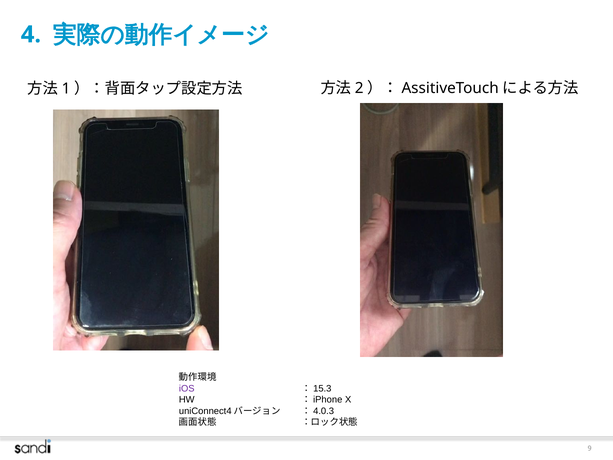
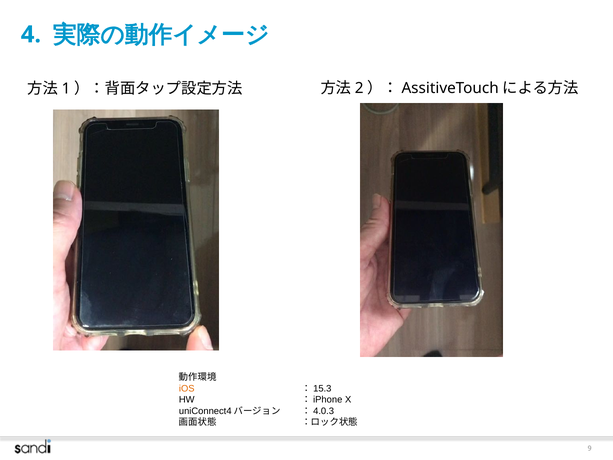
iOS colour: purple -> orange
